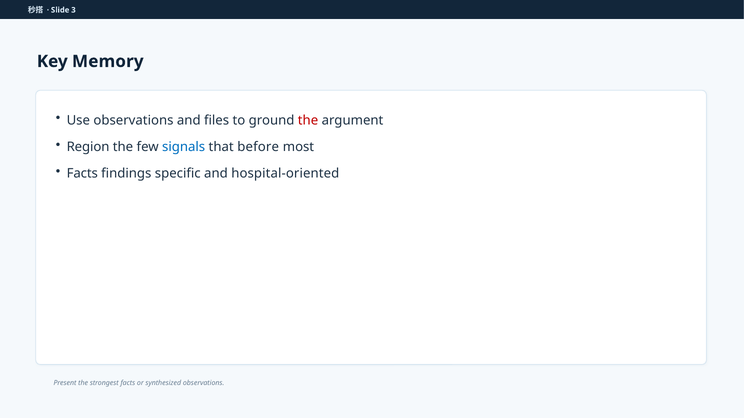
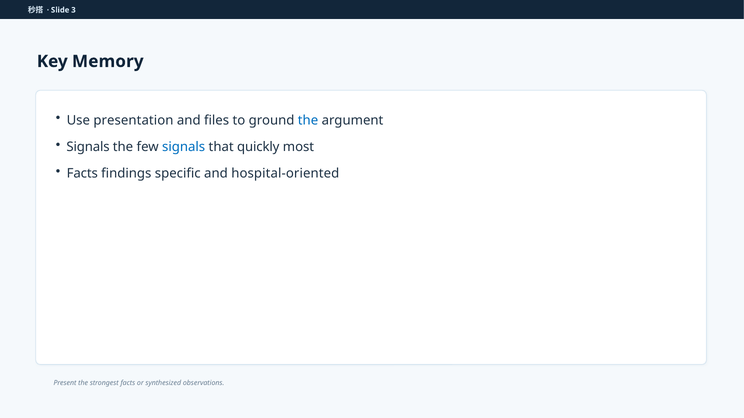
Use observations: observations -> presentation
the at (308, 120) colour: red -> blue
Region at (88, 147): Region -> Signals
before: before -> quickly
